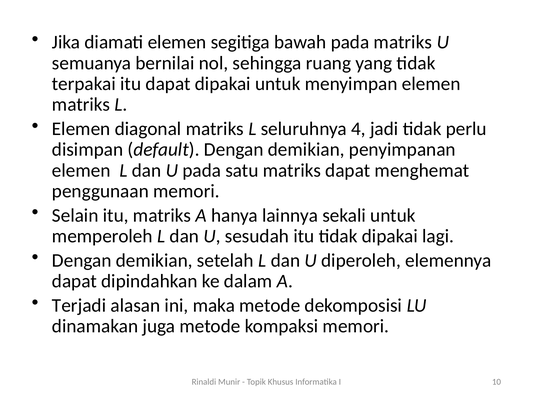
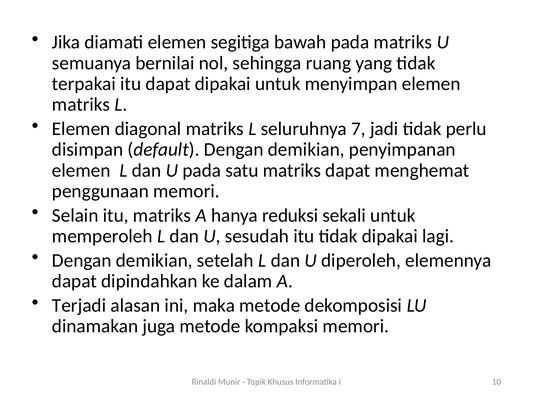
4: 4 -> 7
lainnya: lainnya -> reduksi
